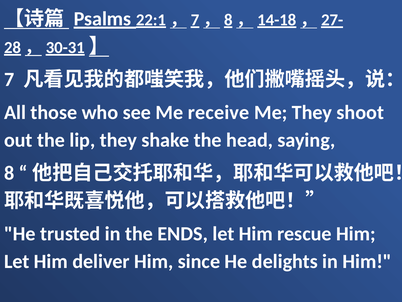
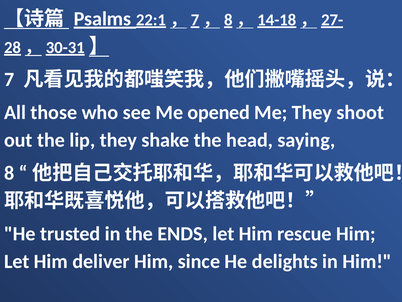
receive: receive -> opened
